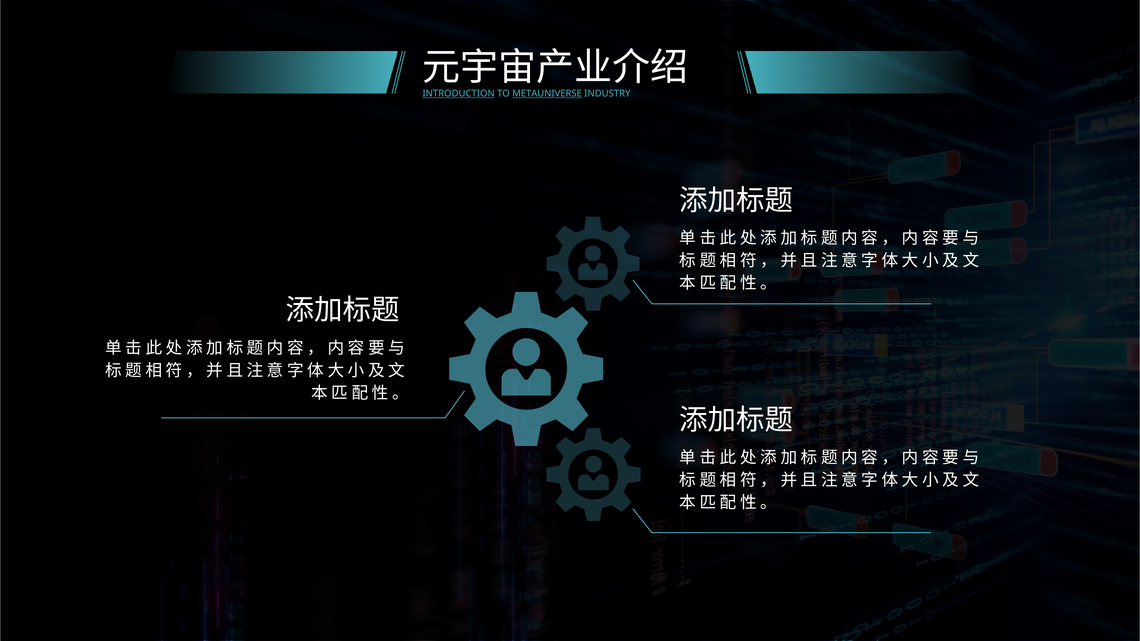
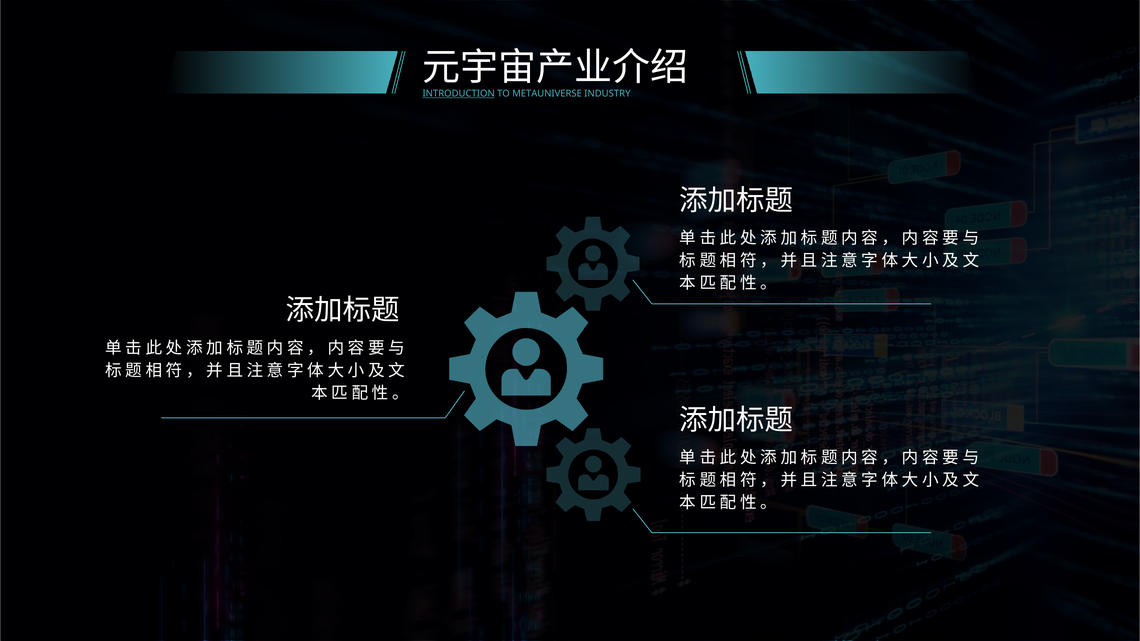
METAUNIVERSE underline: present -> none
